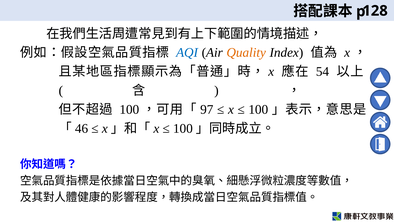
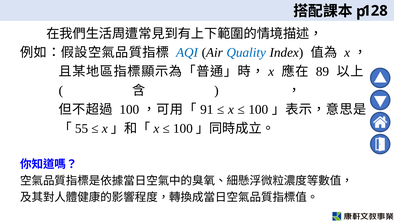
Quality colour: orange -> blue
54: 54 -> 89
97: 97 -> 91
46: 46 -> 55
